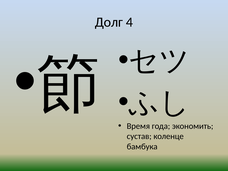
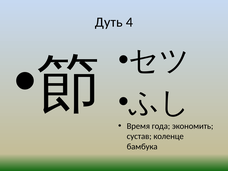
Долг: Долг -> Дуть
